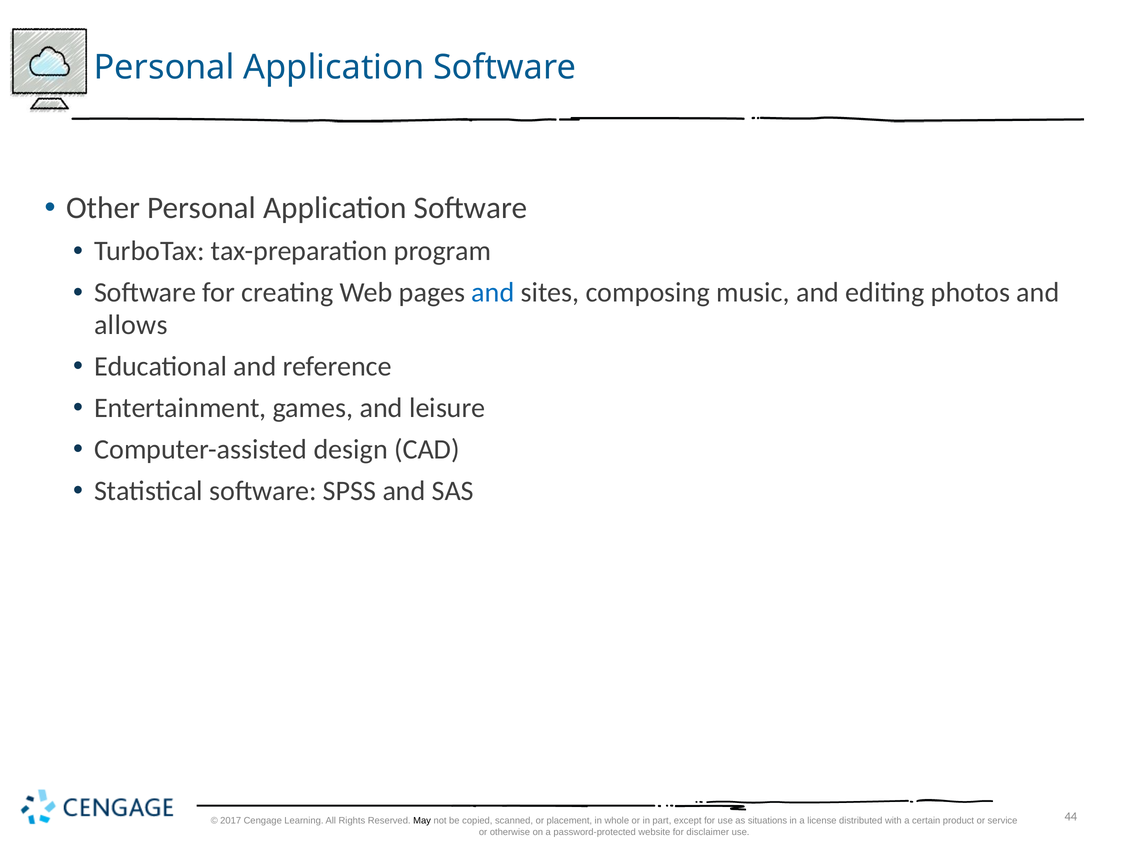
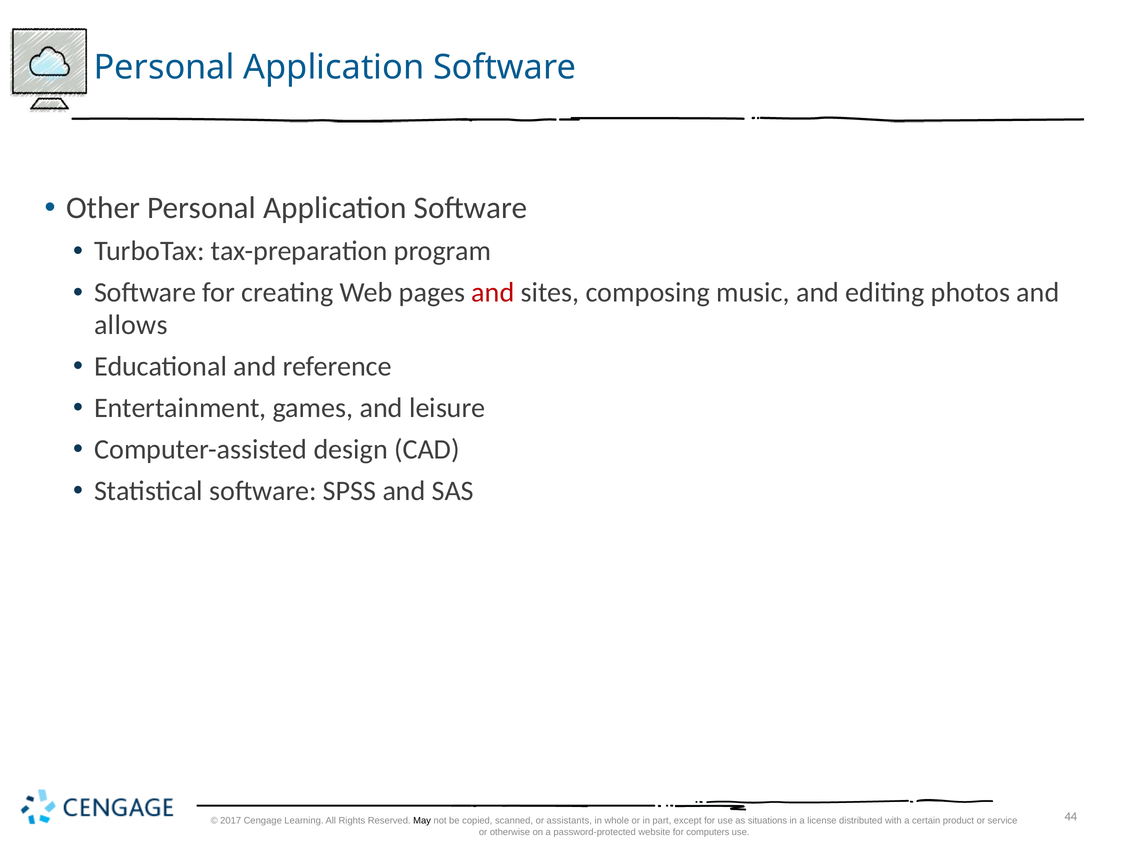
and at (493, 292) colour: blue -> red
placement: placement -> assistants
disclaimer: disclaimer -> computers
